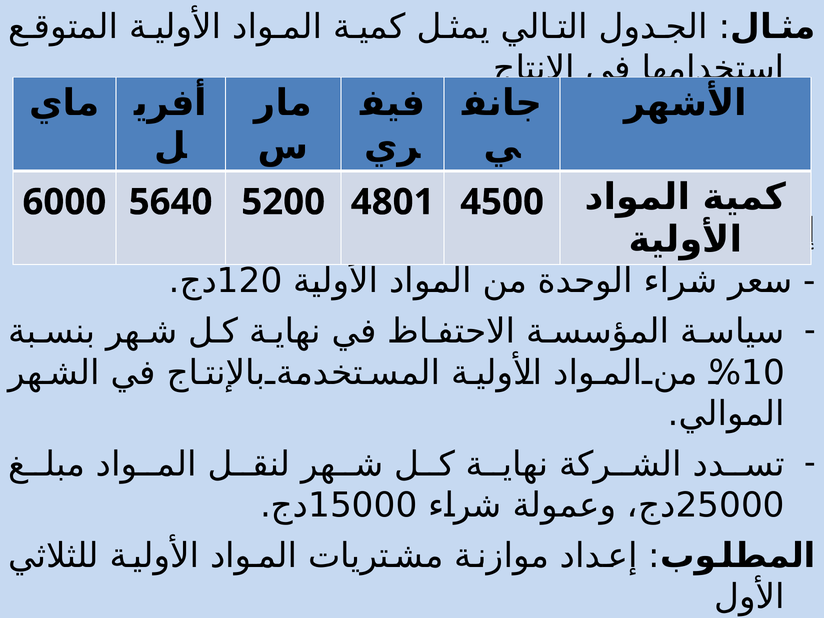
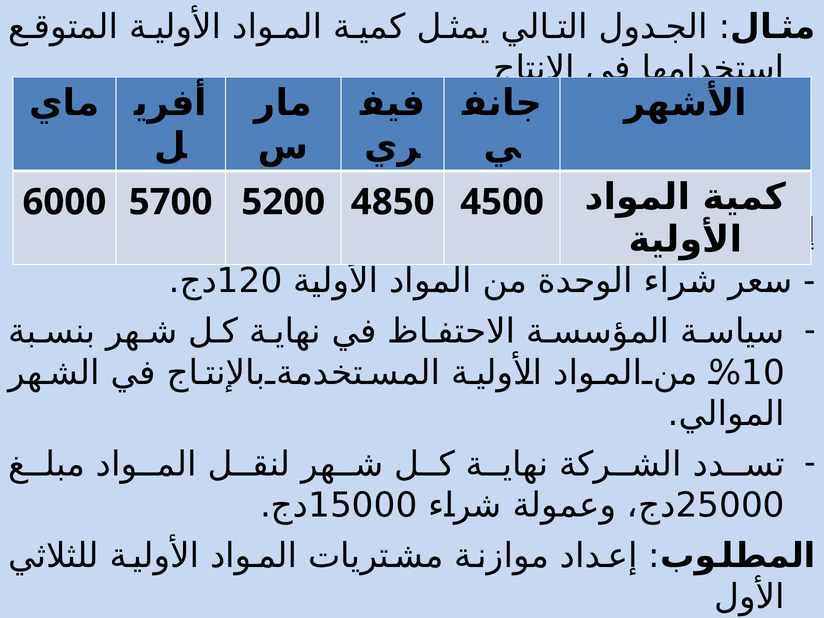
5640: 5640 -> 5700
4801: 4801 -> 4850
